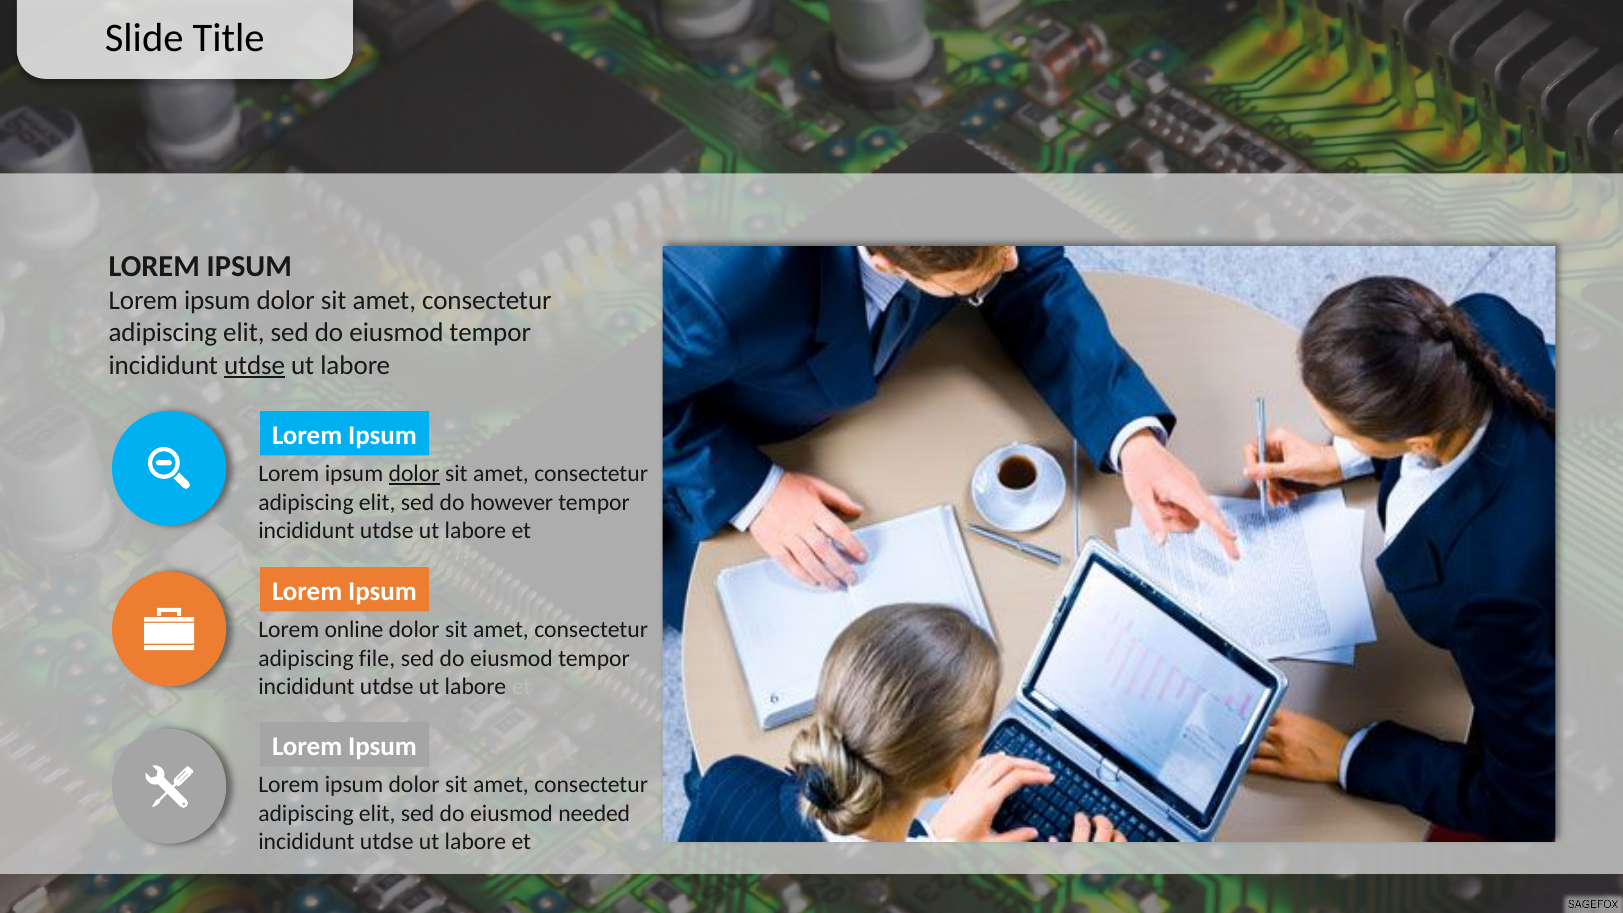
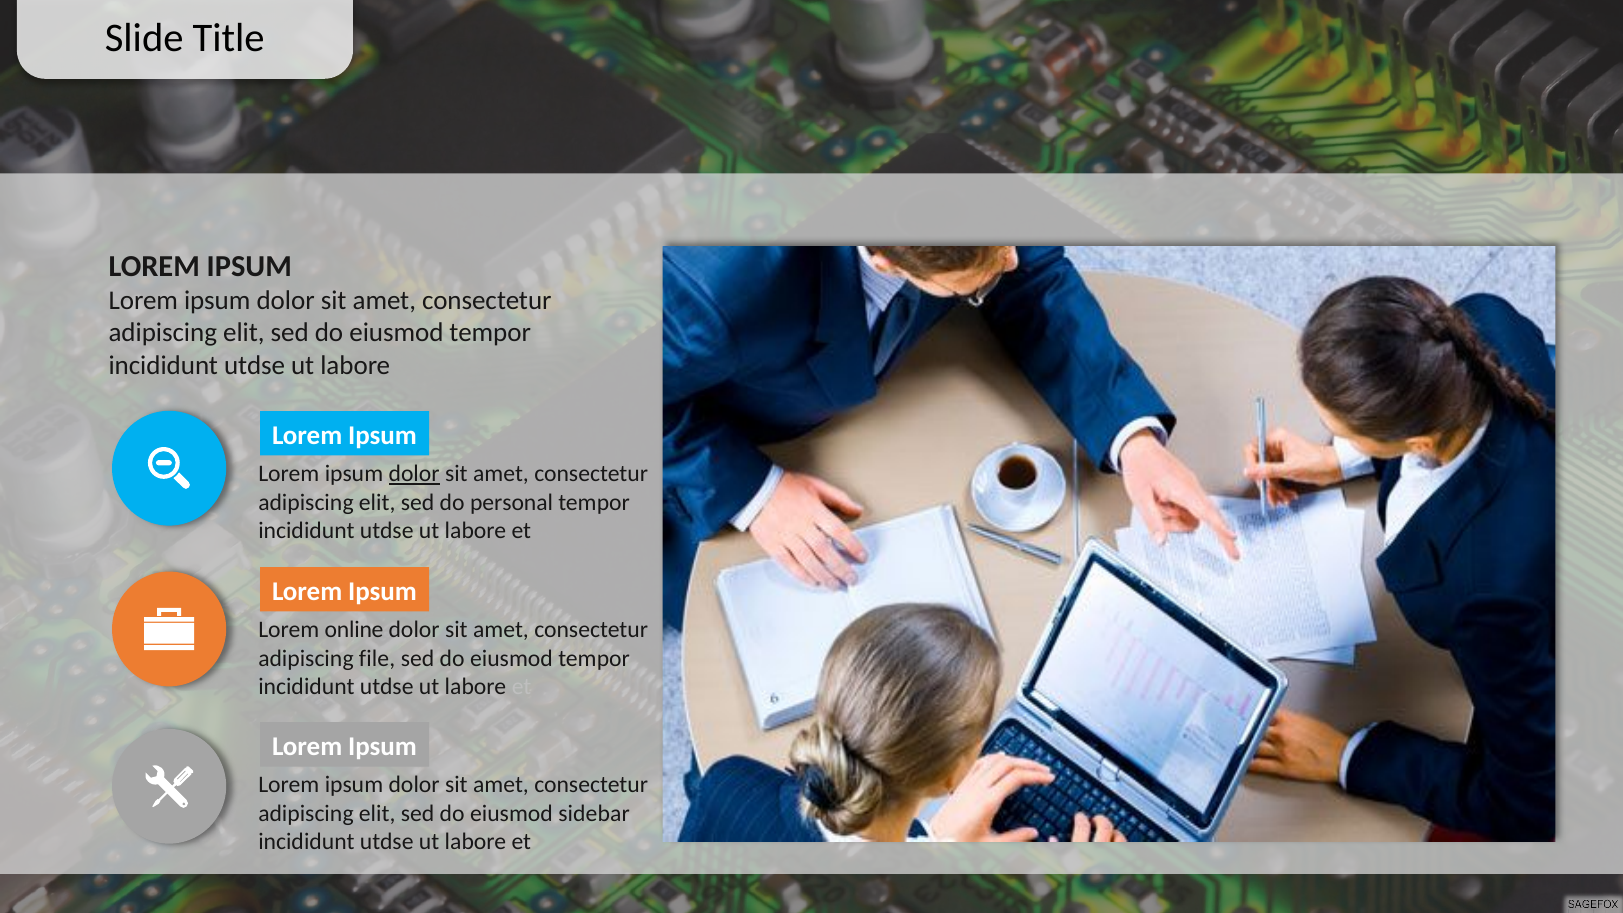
utdse at (255, 365) underline: present -> none
however: however -> personal
needed: needed -> sidebar
